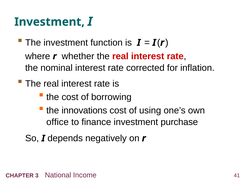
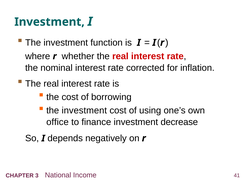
innovations at (84, 110): innovations -> investment
purchase: purchase -> decrease
